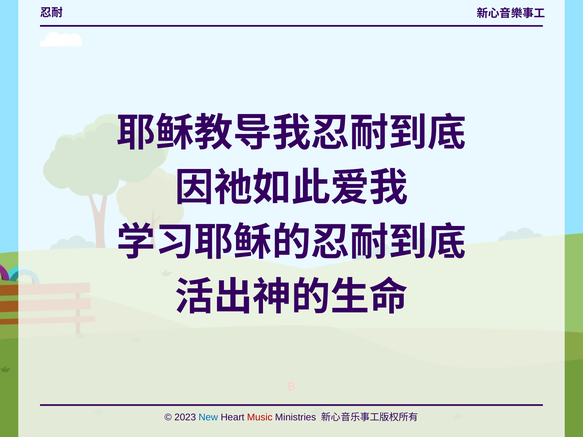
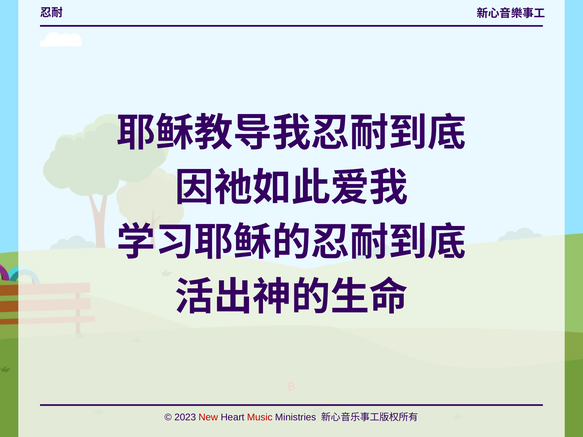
New colour: blue -> red
